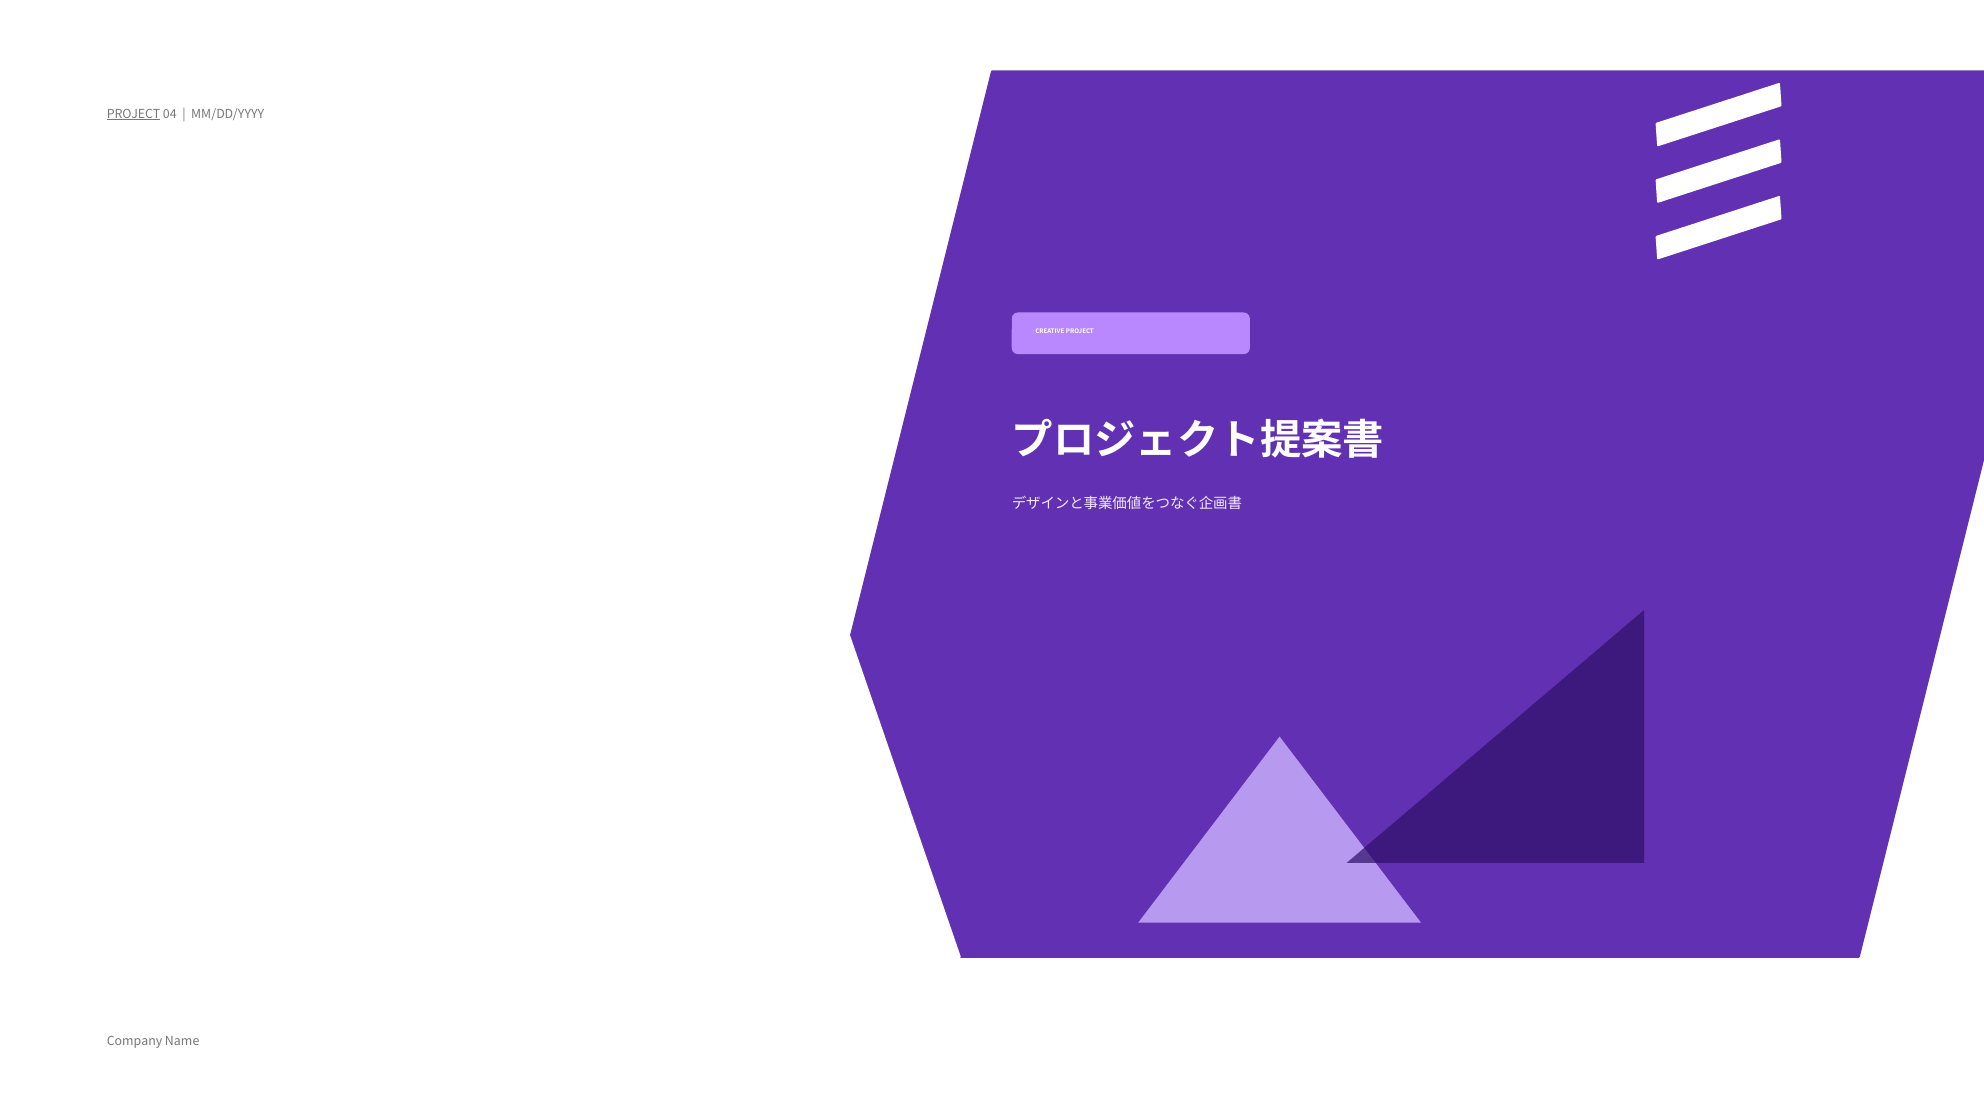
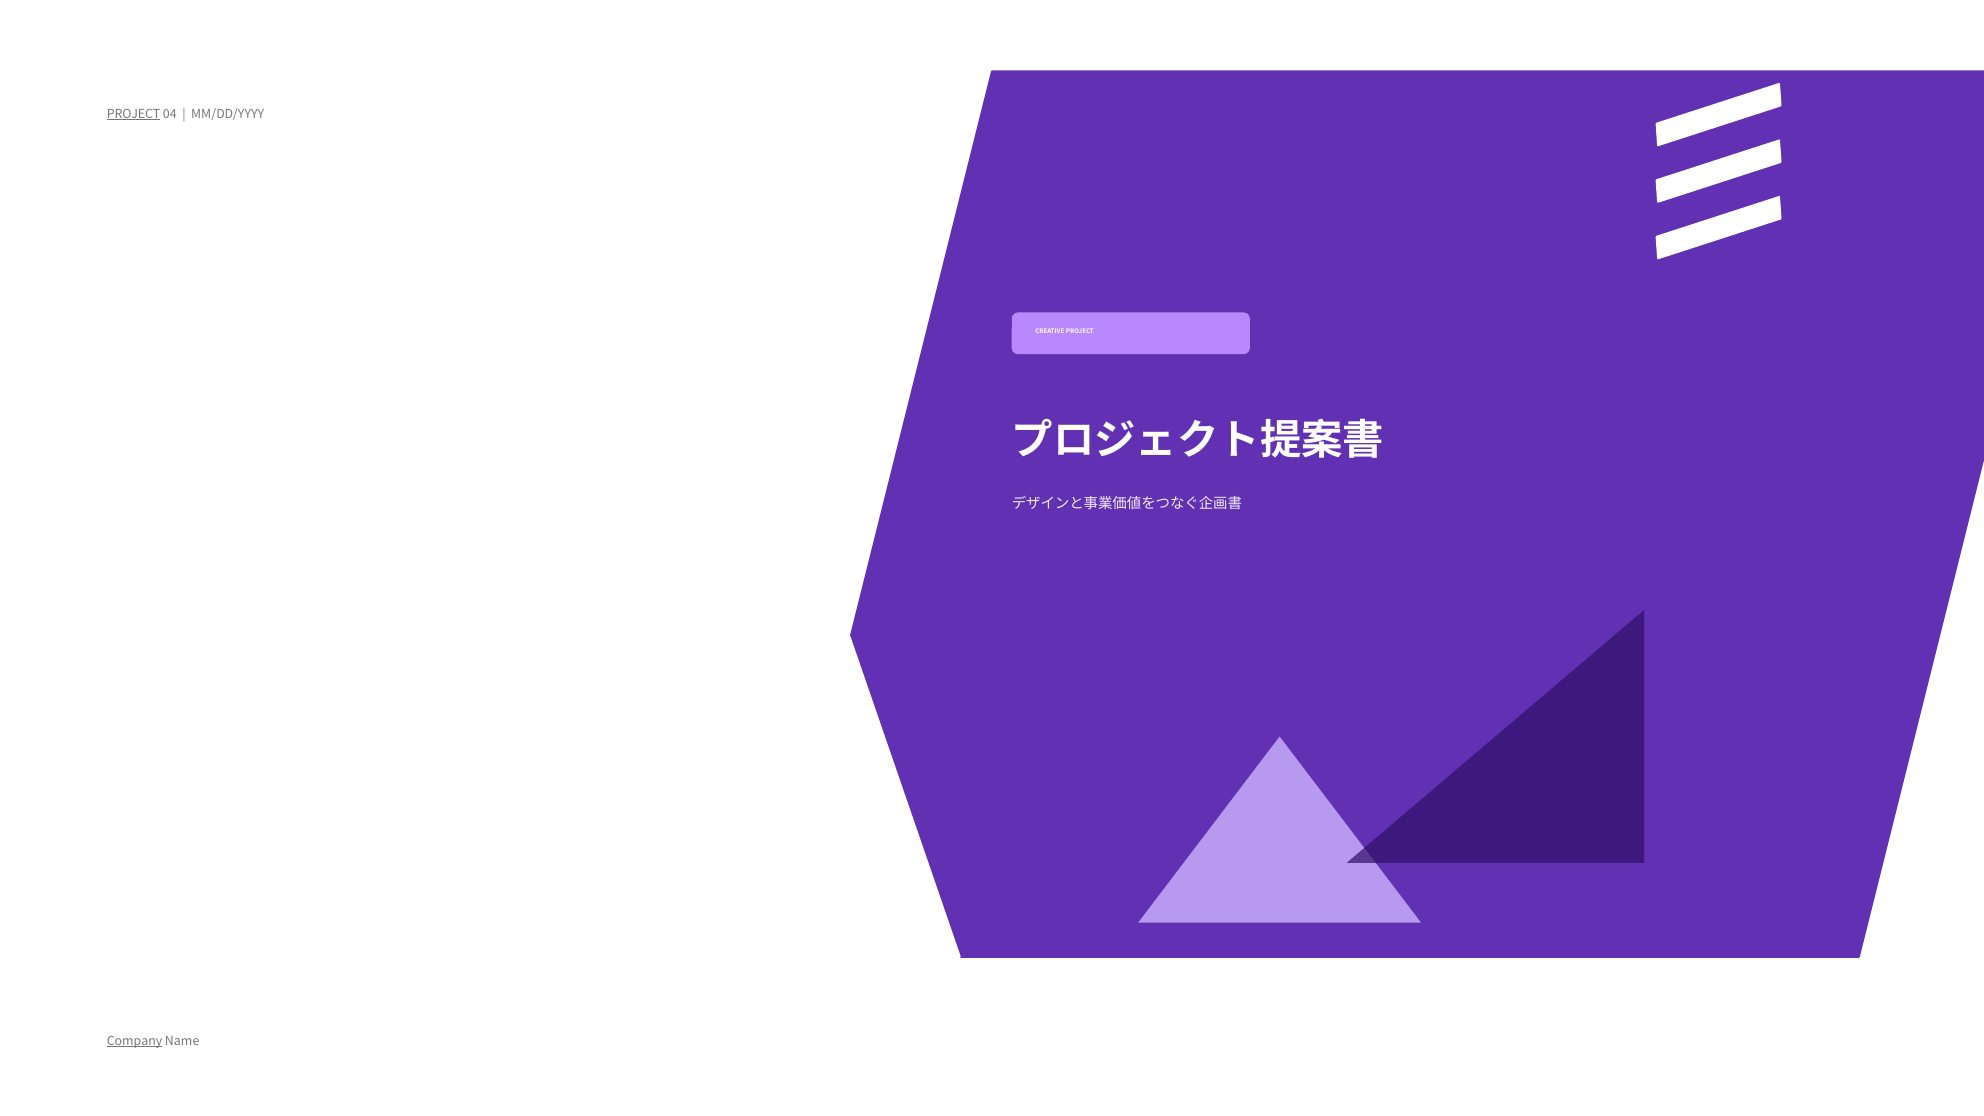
Company underline: none -> present
